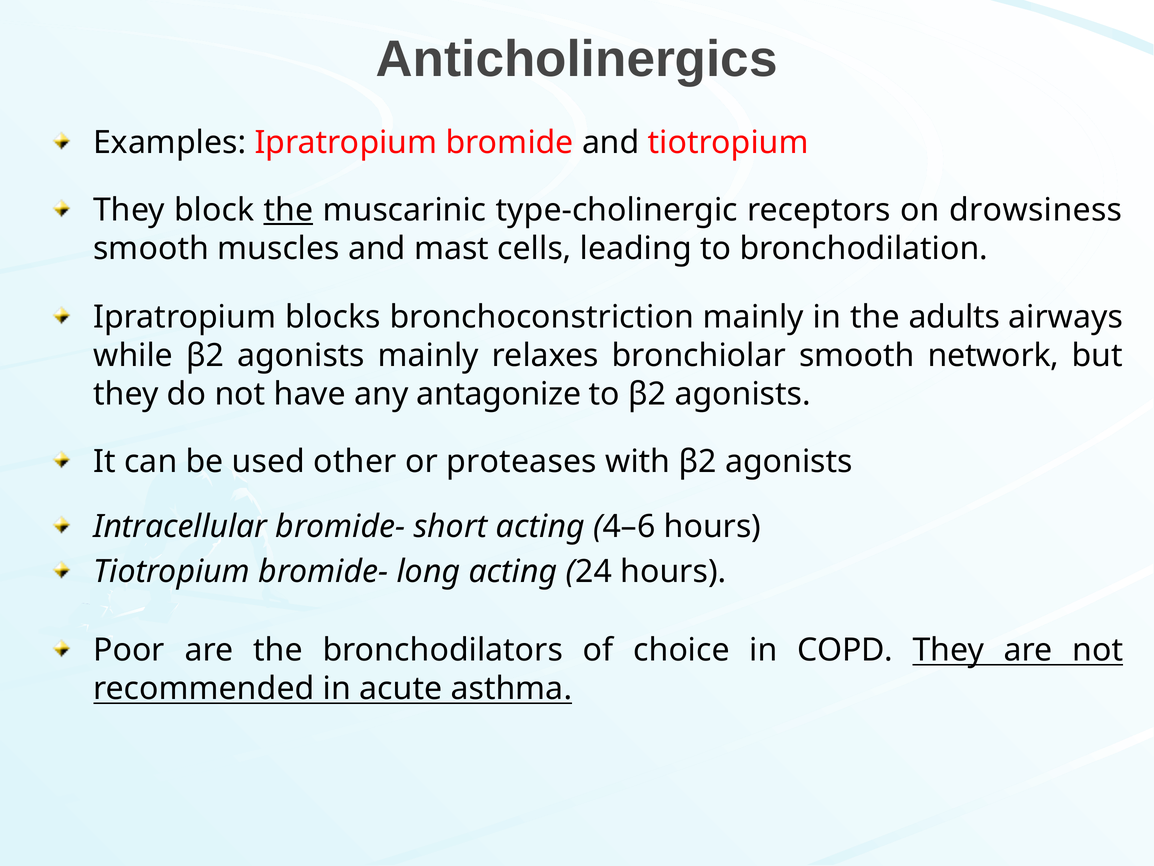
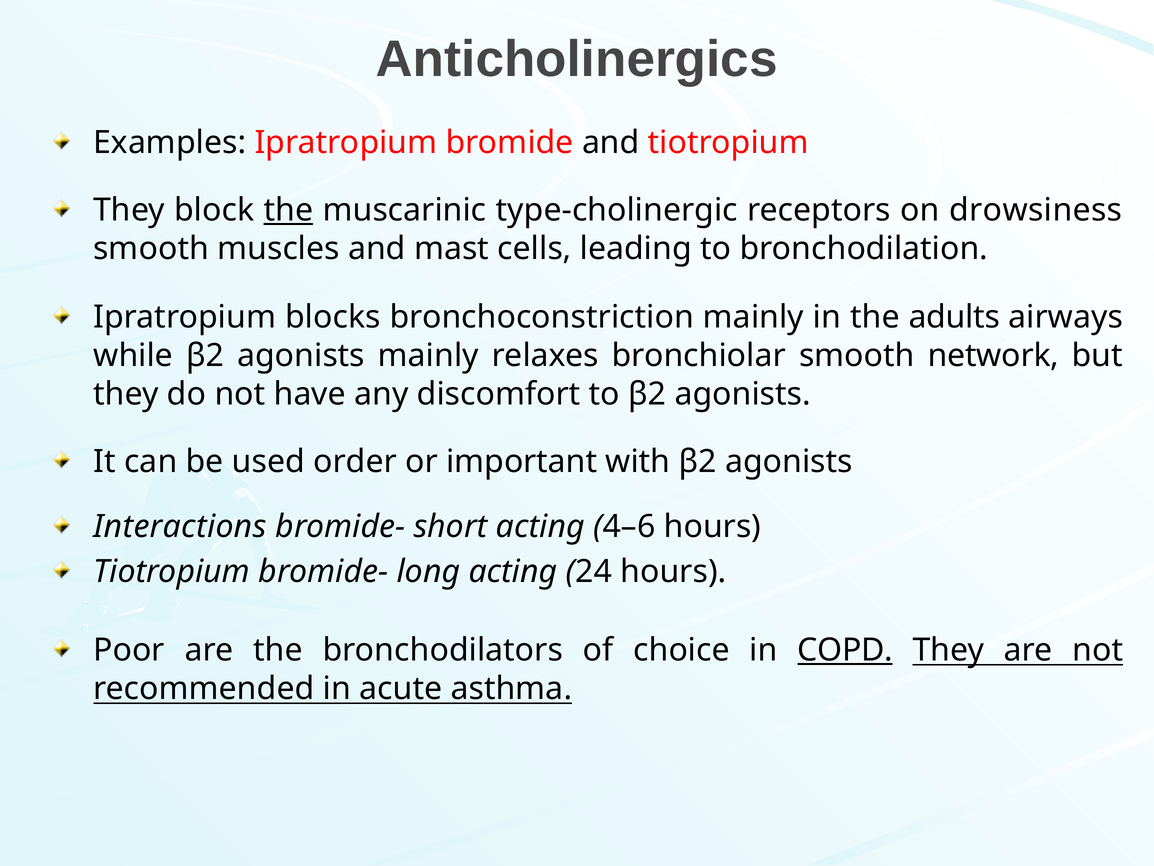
antagonize: antagonize -> discomfort
other: other -> order
proteases: proteases -> important
Intracellular: Intracellular -> Interactions
COPD underline: none -> present
